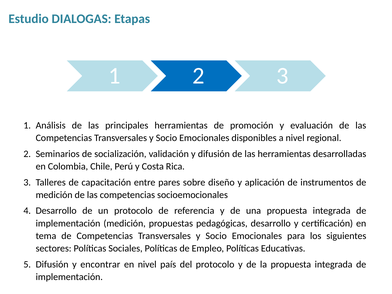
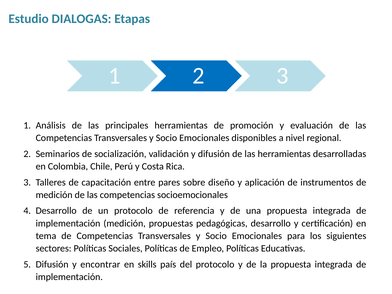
en nivel: nivel -> skills
